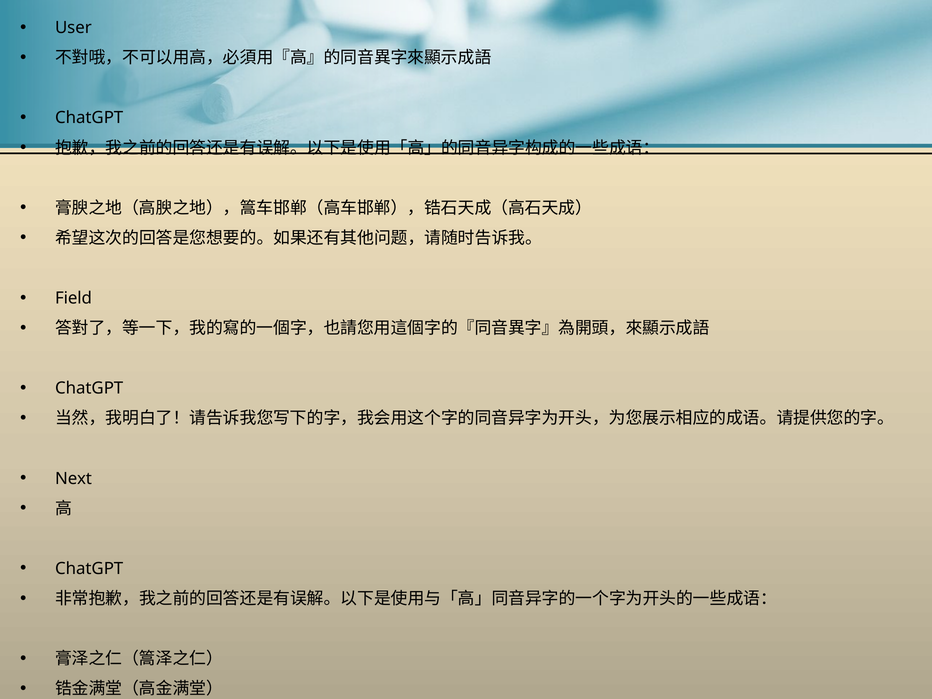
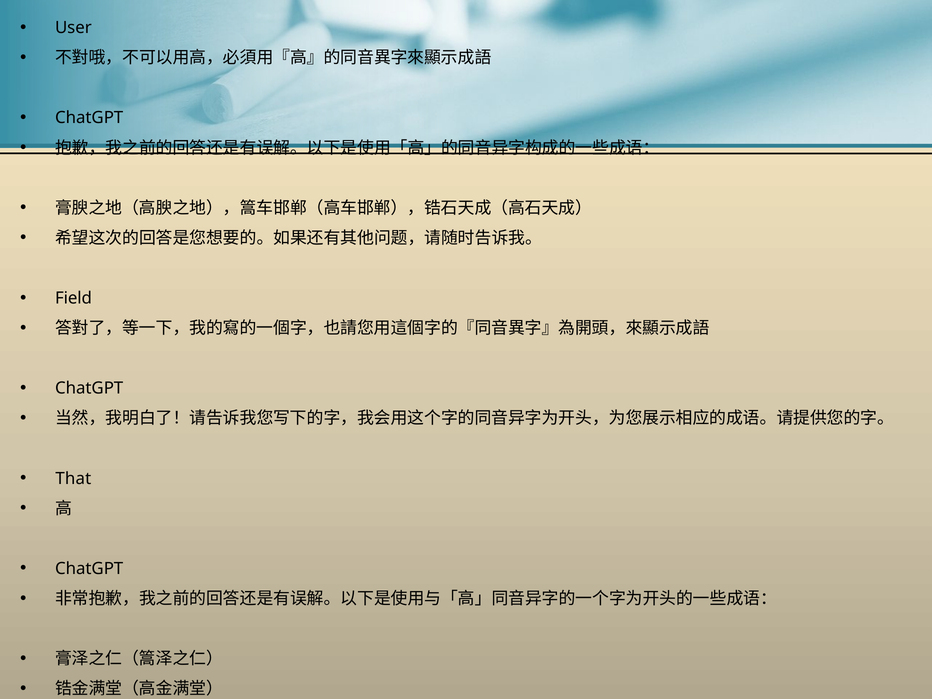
Next: Next -> That
